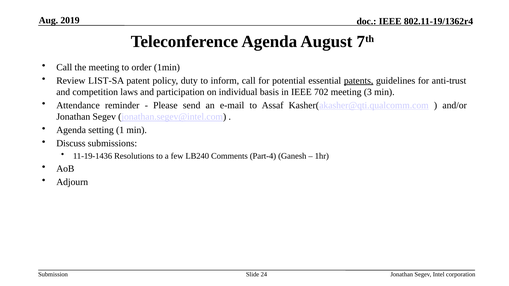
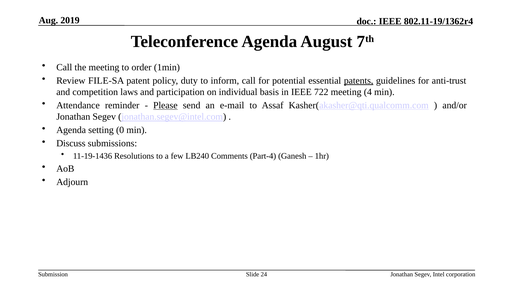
LIST-SA: LIST-SA -> FILE-SA
702: 702 -> 722
3: 3 -> 4
Please underline: none -> present
1: 1 -> 0
